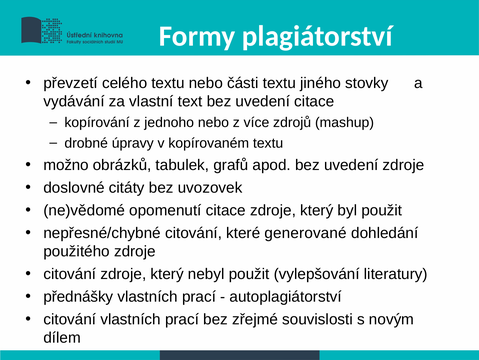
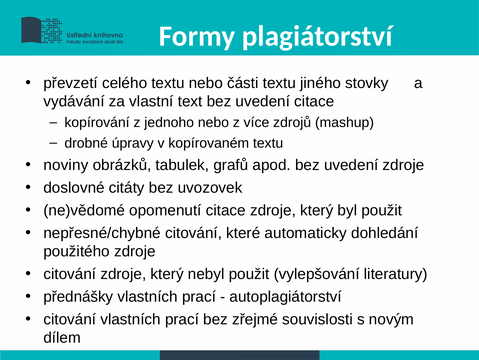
možno: možno -> noviny
generované: generované -> automaticky
